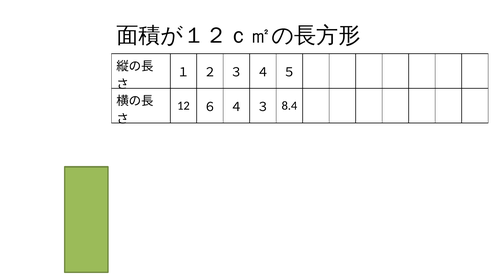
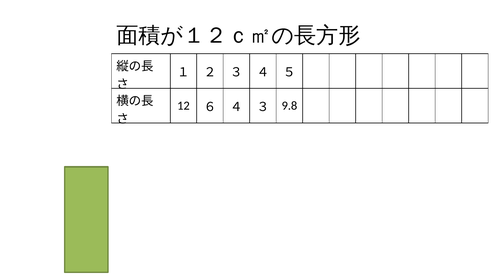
8.4: 8.4 -> 9.8
